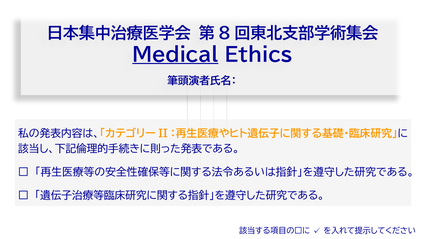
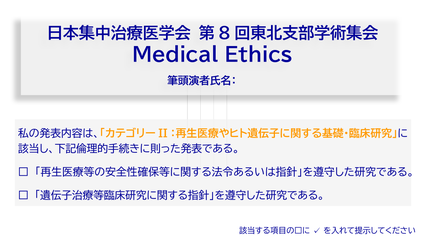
Medical underline: present -> none
